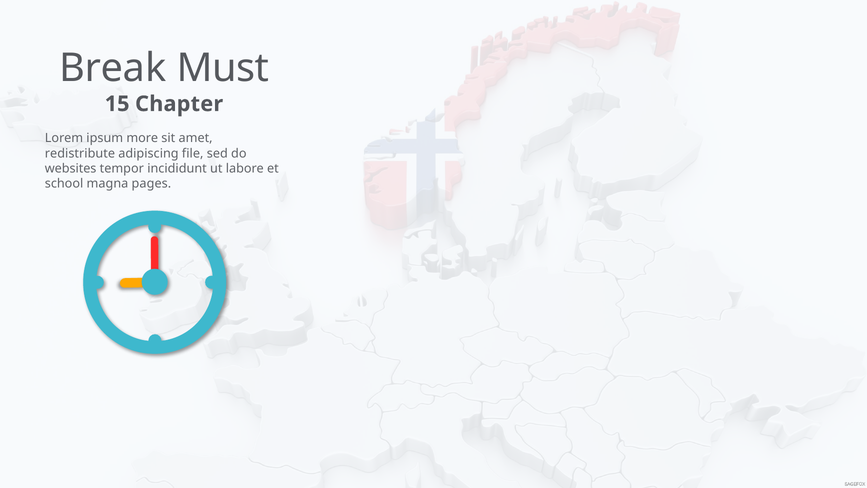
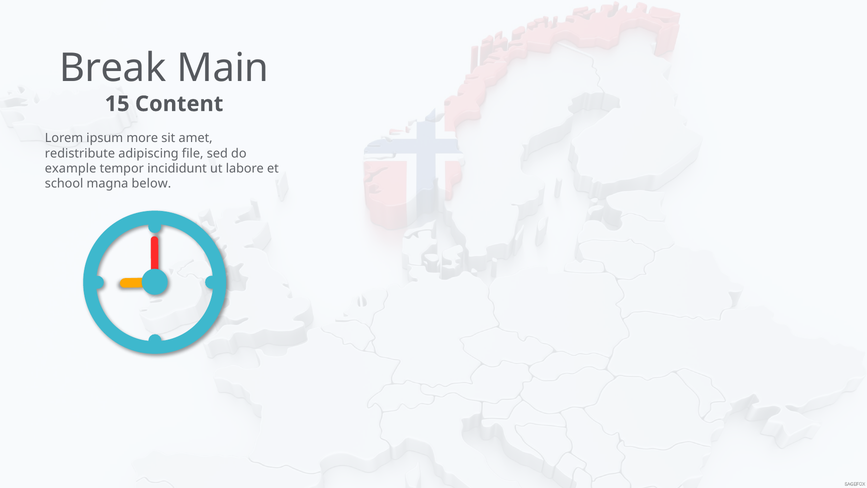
Must: Must -> Main
Chapter: Chapter -> Content
websites: websites -> example
pages: pages -> below
